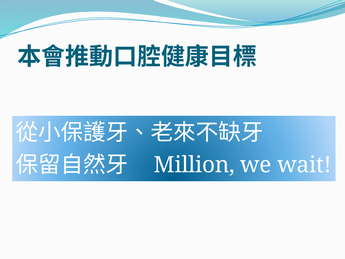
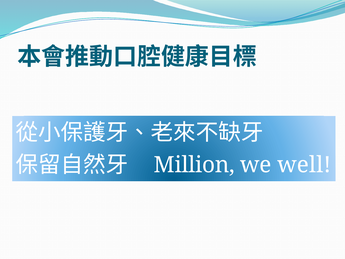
wait: wait -> well
